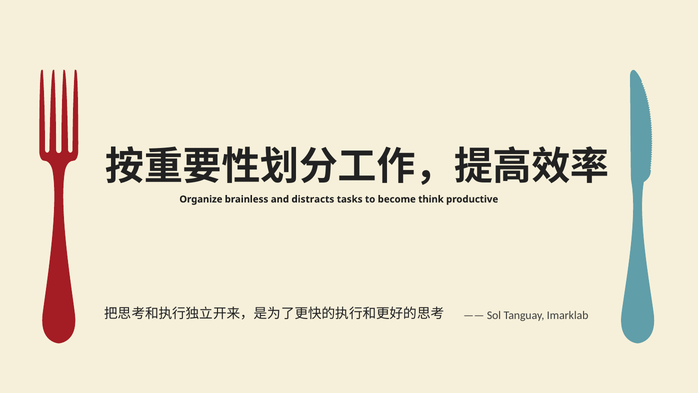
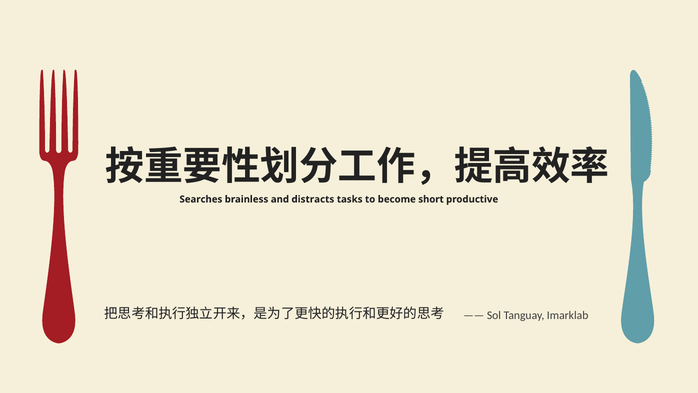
Organize: Organize -> Searches
think: think -> short
